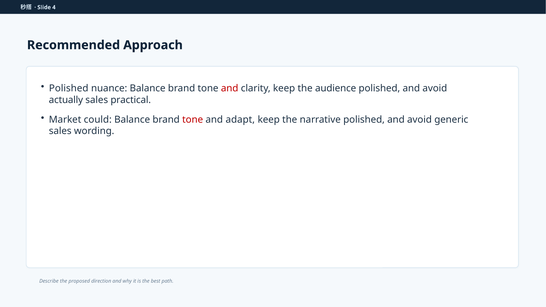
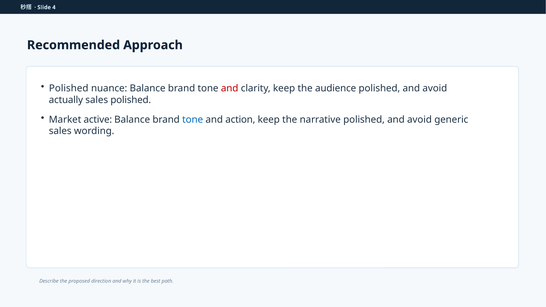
sales practical: practical -> polished
could: could -> active
tone at (193, 120) colour: red -> blue
adapt: adapt -> action
